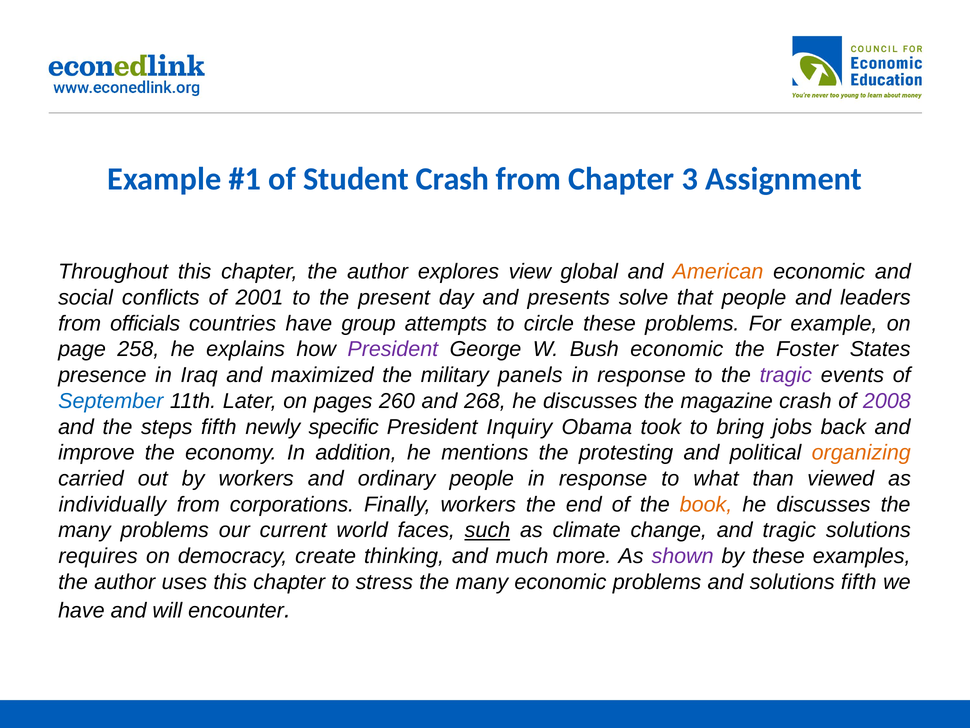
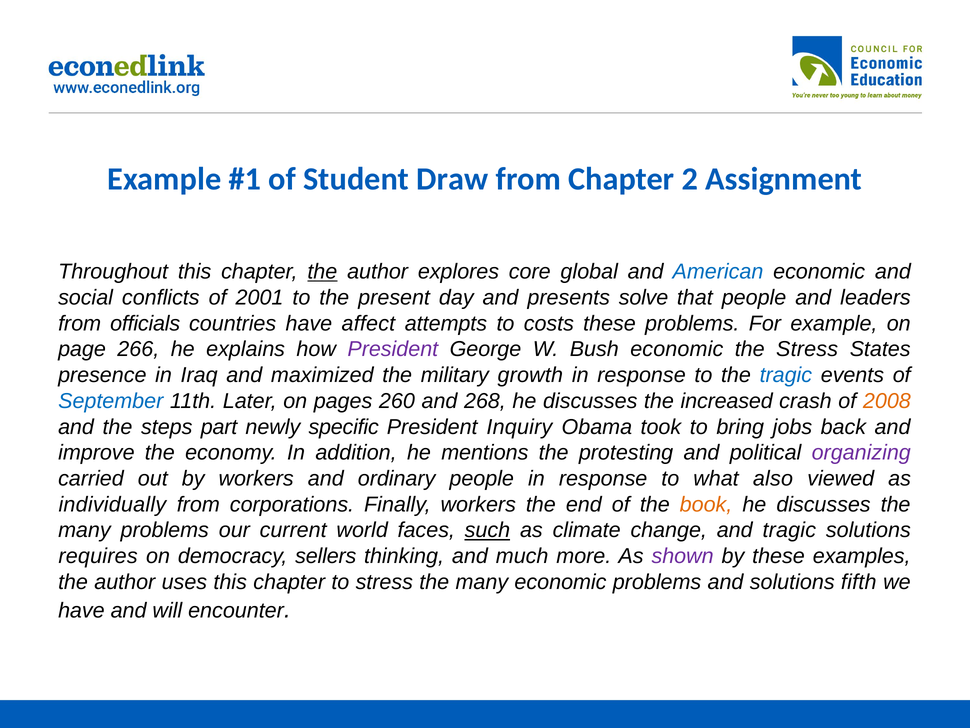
Student Crash: Crash -> Draw
3: 3 -> 2
the at (322, 271) underline: none -> present
view: view -> core
American colour: orange -> blue
group: group -> affect
circle: circle -> costs
258: 258 -> 266
the Foster: Foster -> Stress
panels: panels -> growth
tragic at (786, 375) colour: purple -> blue
magazine: magazine -> increased
2008 colour: purple -> orange
steps fifth: fifth -> part
organizing colour: orange -> purple
than: than -> also
create: create -> sellers
